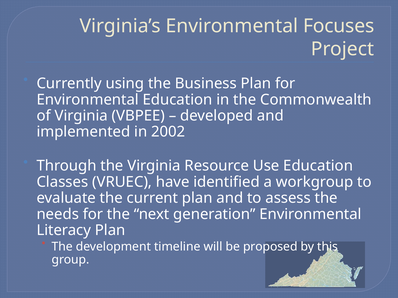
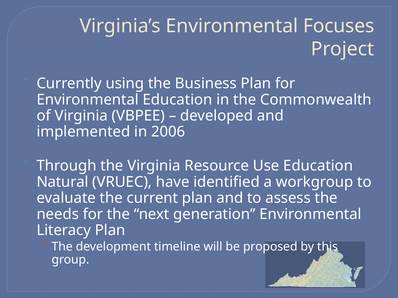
2002: 2002 -> 2006
Classes: Classes -> Natural
